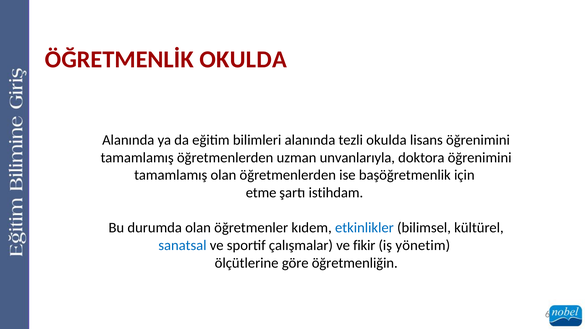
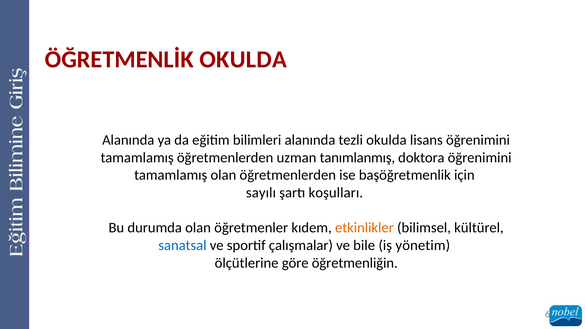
unvanlarıyla: unvanlarıyla -> tanımlanmış
etme: etme -> sayılı
istihdam: istihdam -> koşulları
etkinlikler colour: blue -> orange
fikir: fikir -> bile
